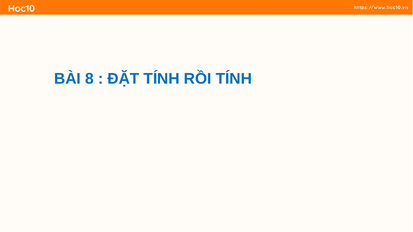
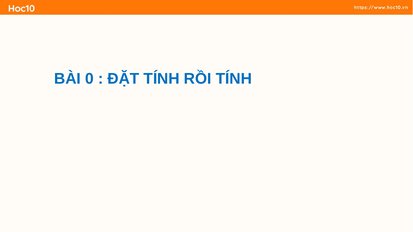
8: 8 -> 0
